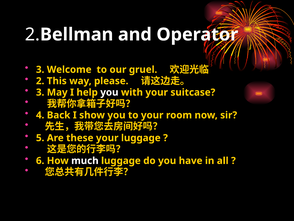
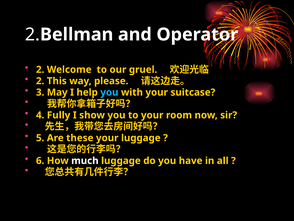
3 at (40, 69): 3 -> 2
you at (109, 92) colour: white -> light blue
Back: Back -> Fully
